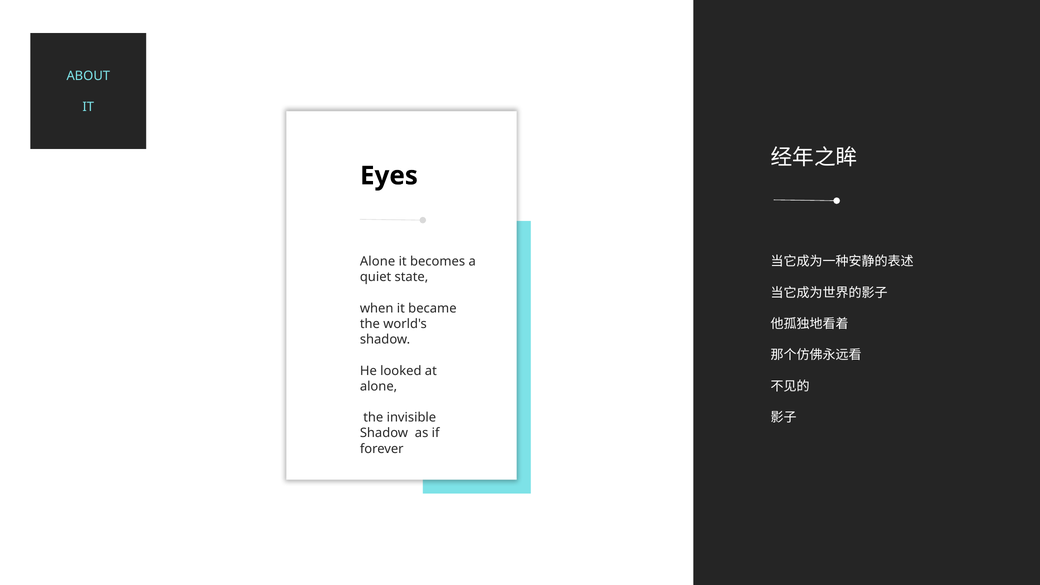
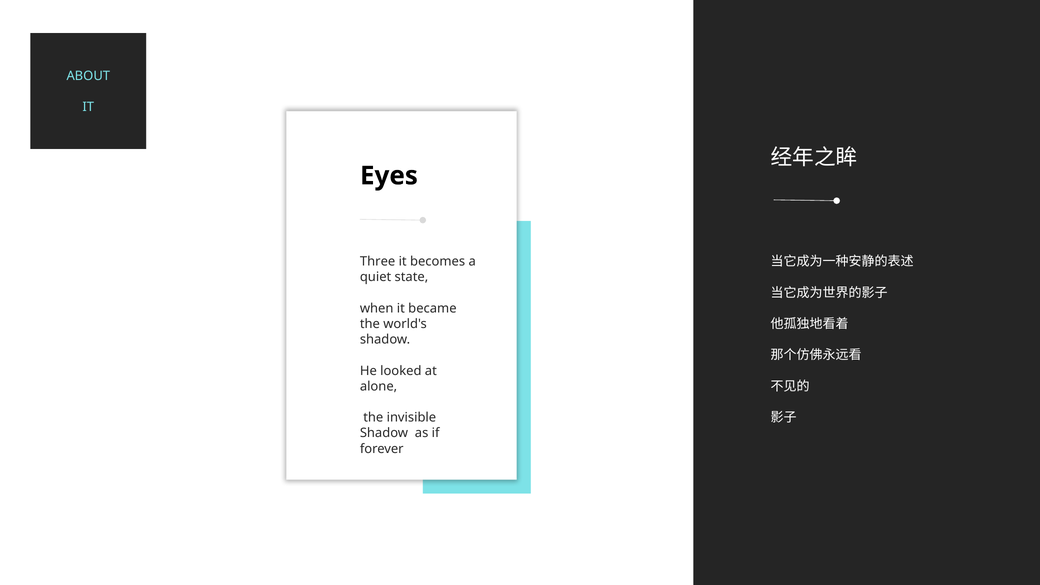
Alone at (378, 262): Alone -> Three
